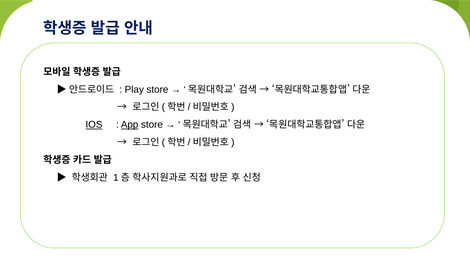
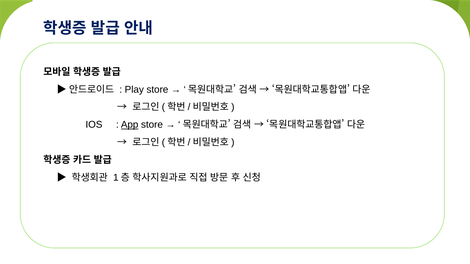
IOS underline: present -> none
